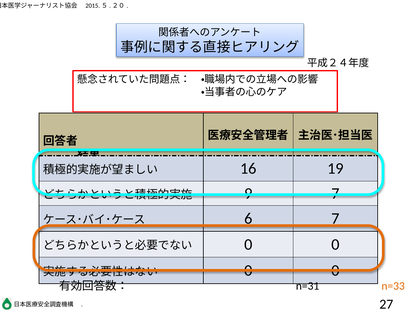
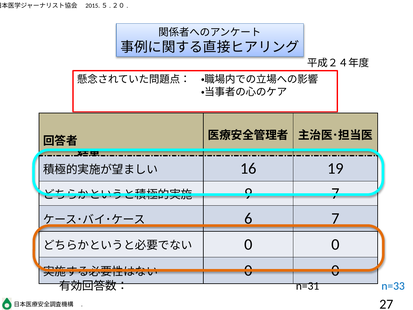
n=33 colour: orange -> blue
